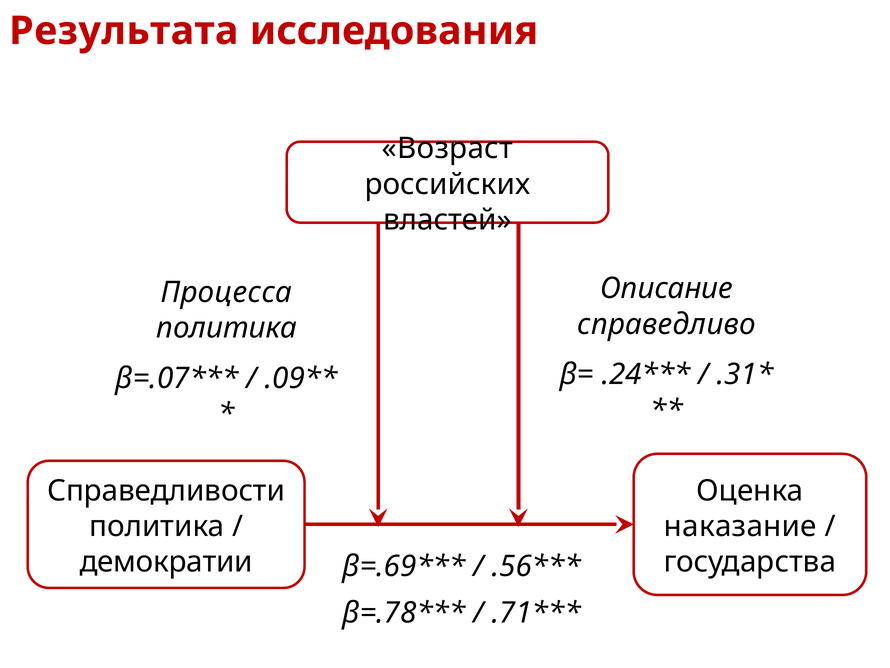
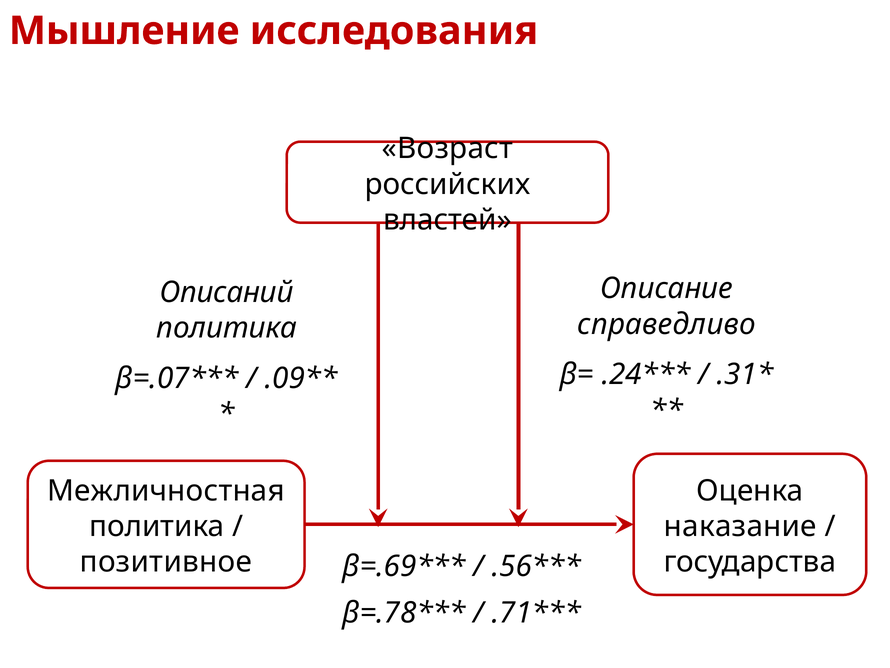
Результата: Результата -> Мышление
Процесса: Процесса -> Описаний
Справедливости: Справедливости -> Межличностная
демократии: демократии -> позитивное
